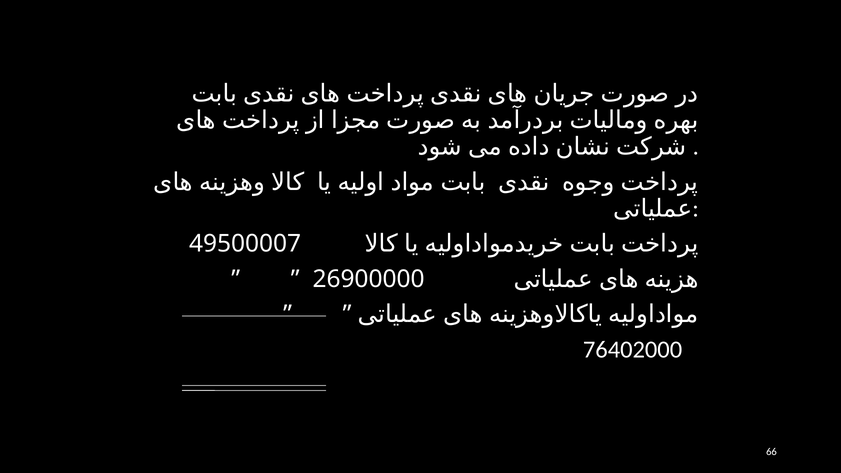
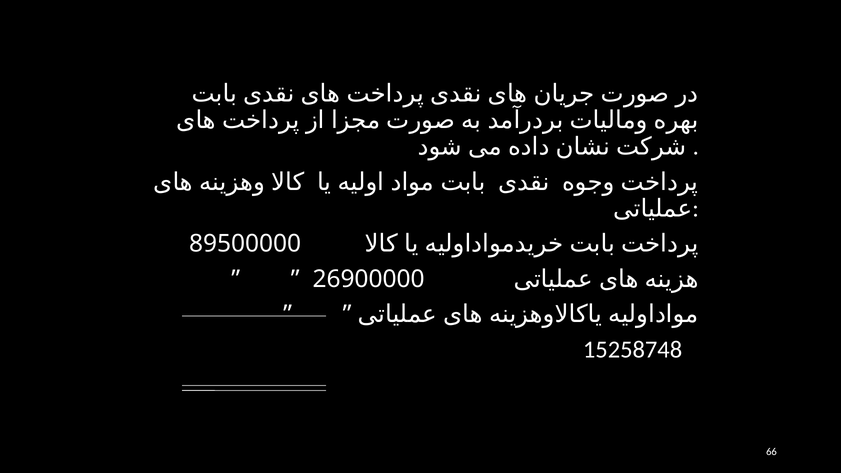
49500007: 49500007 -> 89500000
76402000: 76402000 -> 15258748
